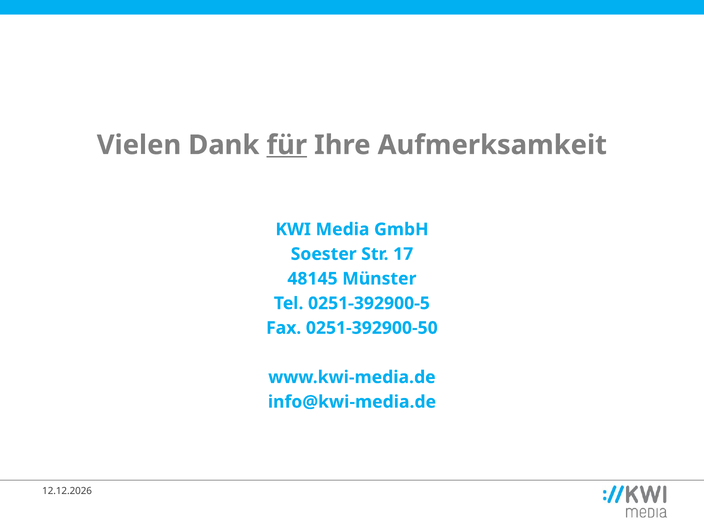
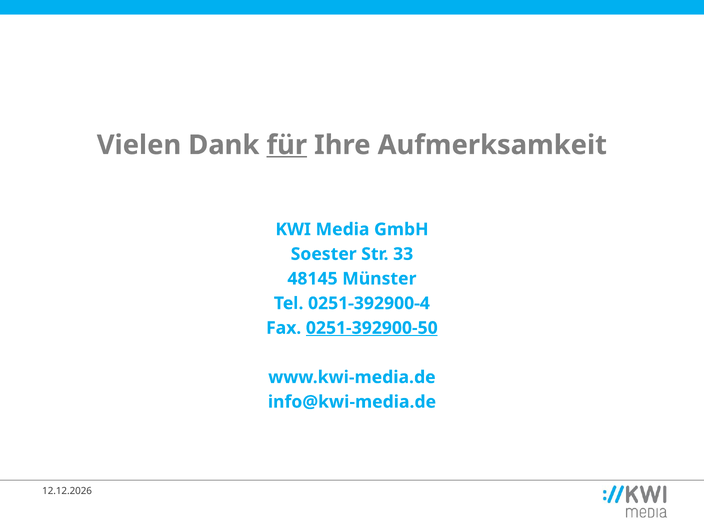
17: 17 -> 33
0251-392900-5: 0251-392900-5 -> 0251-392900-4
0251-392900-50 underline: none -> present
